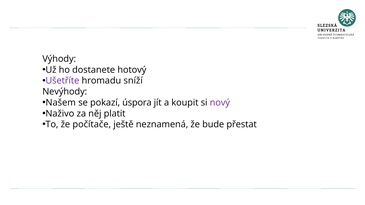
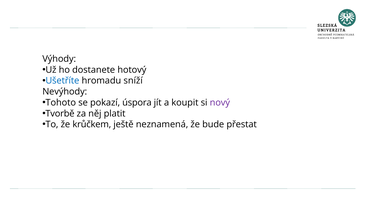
Ušetříte colour: purple -> blue
Našem: Našem -> Tohoto
Naživo: Naživo -> Tvorbě
počítače: počítače -> krůčkem
